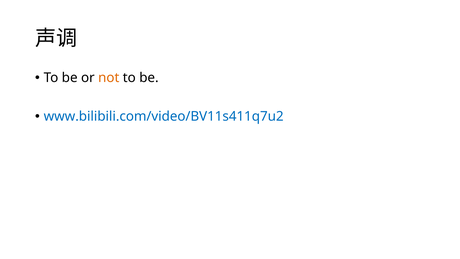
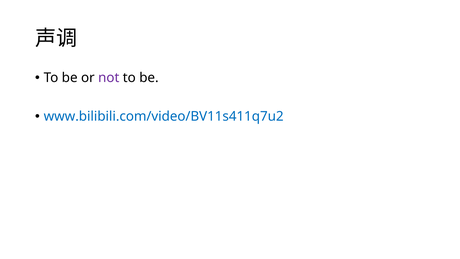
not colour: orange -> purple
